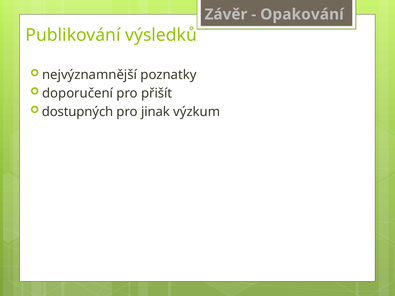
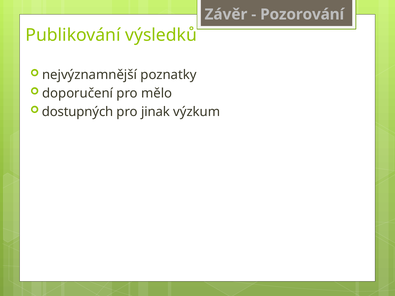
Opakování: Opakování -> Pozorování
přišít: přišít -> mělo
